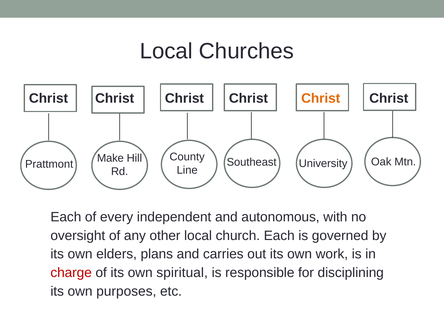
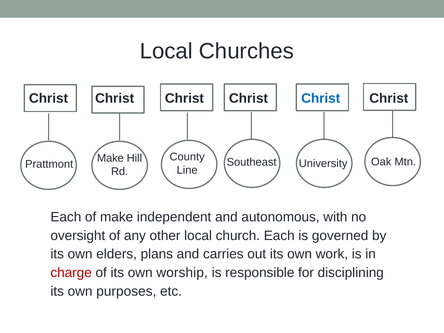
Christ at (321, 98) colour: orange -> blue
of every: every -> make
spiritual: spiritual -> worship
